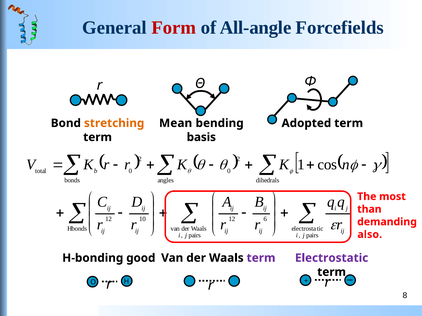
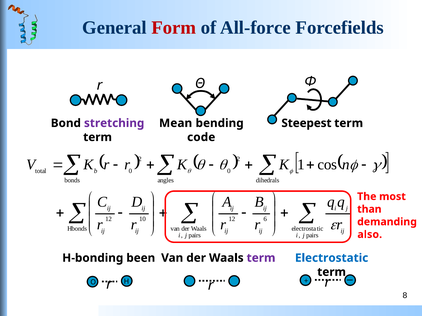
All-angle: All-angle -> All-force
stretching colour: orange -> purple
Adopted: Adopted -> Steepest
basis: basis -> code
Electrostatic colour: purple -> blue
good: good -> been
